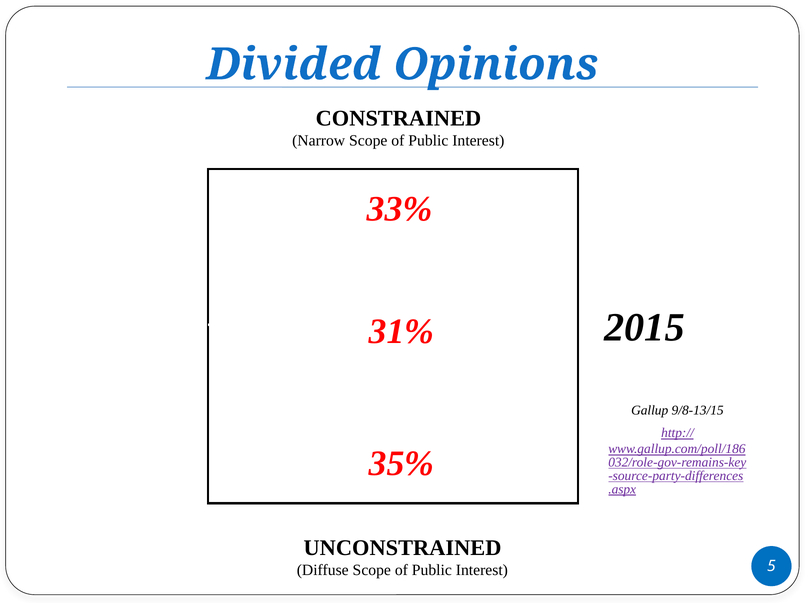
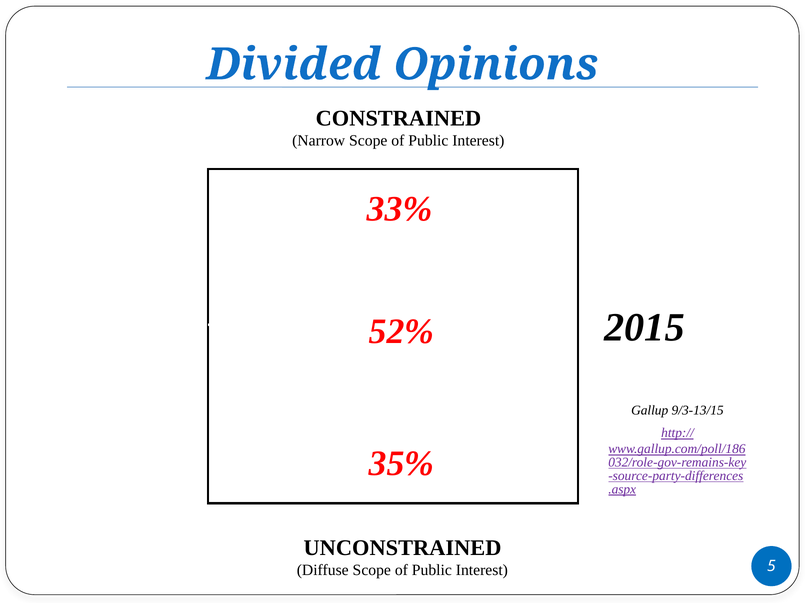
31%: 31% -> 52%
9/8-13/15: 9/8-13/15 -> 9/3-13/15
